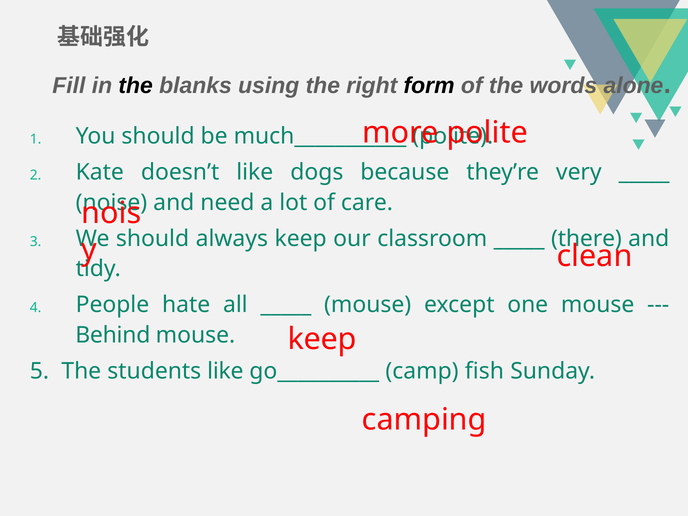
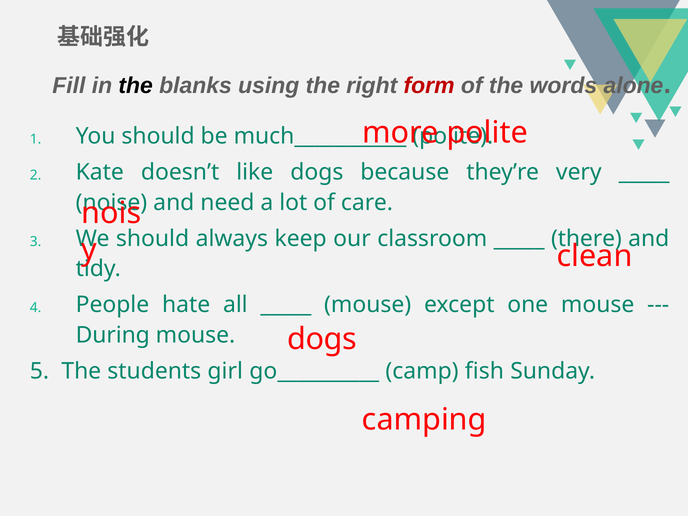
form colour: black -> red
Behind: Behind -> During
keep at (322, 339): keep -> dogs
students like: like -> girl
